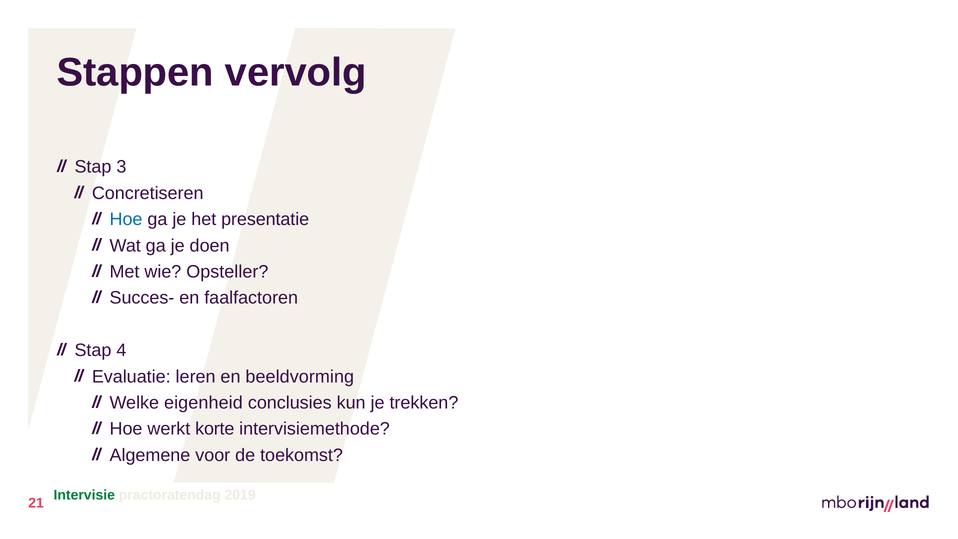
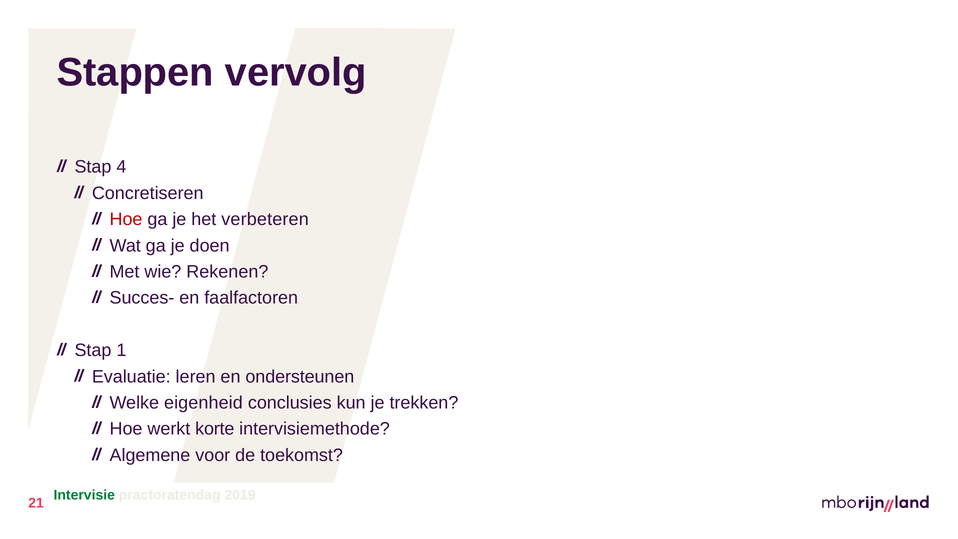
3: 3 -> 4
Hoe at (126, 219) colour: blue -> red
presentatie: presentatie -> verbeteren
Opsteller: Opsteller -> Rekenen
4: 4 -> 1
beeldvorming: beeldvorming -> ondersteunen
